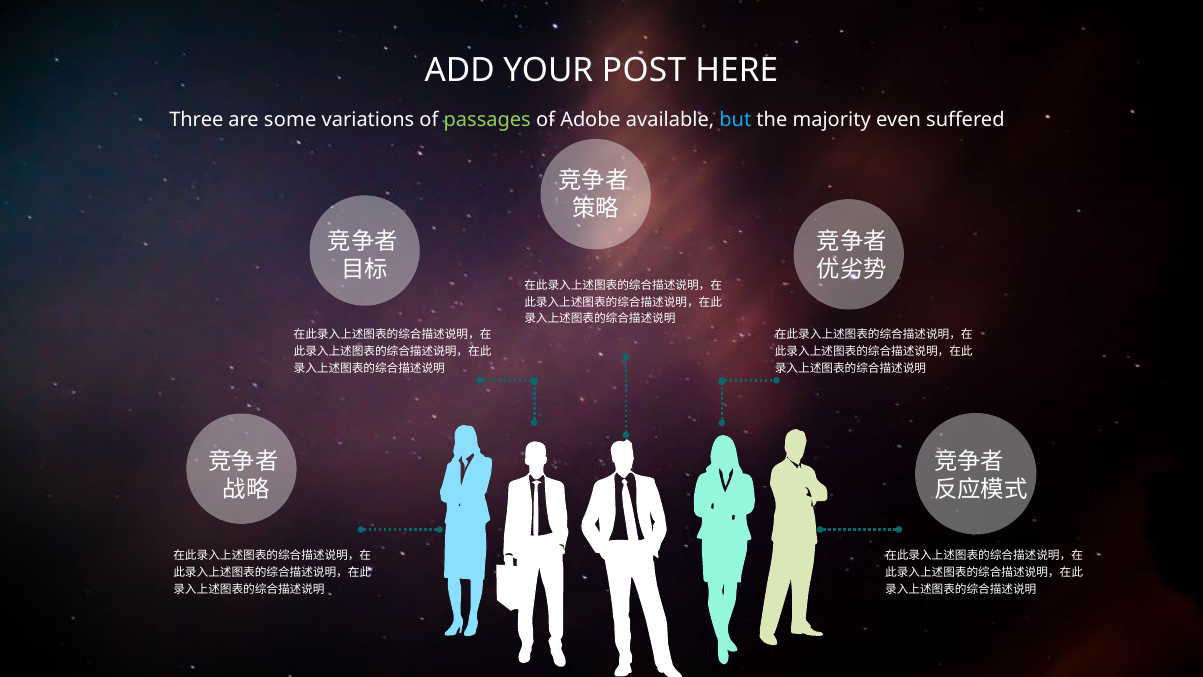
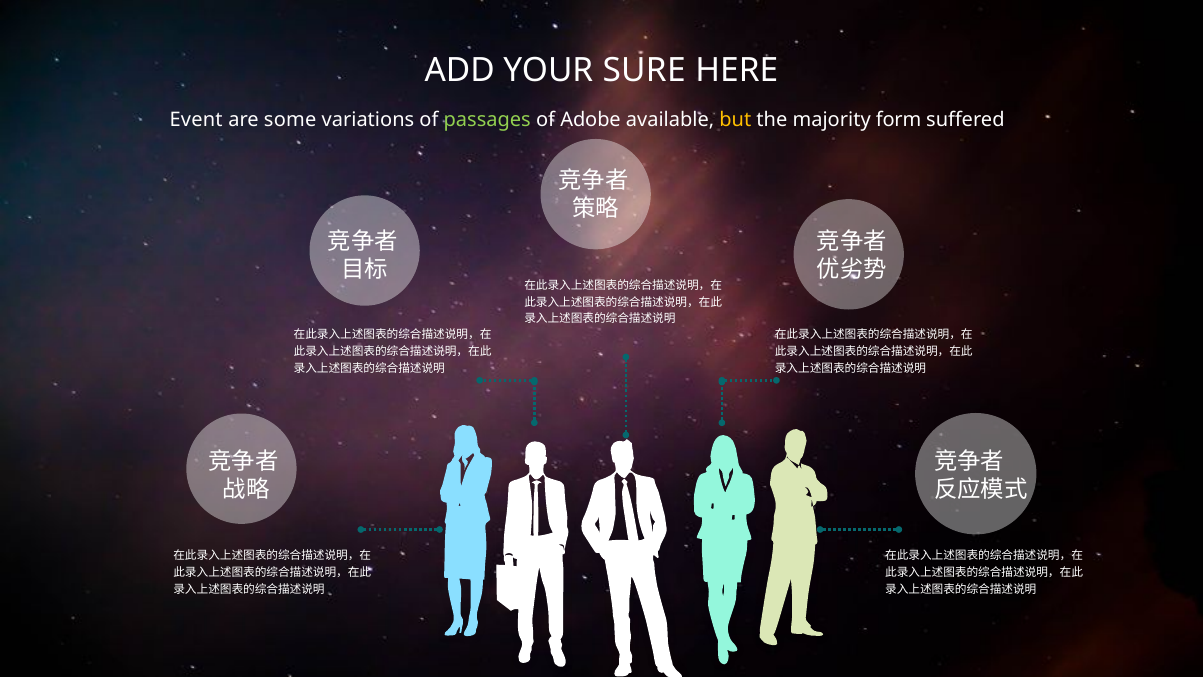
POST: POST -> SURE
Three: Three -> Event
but colour: light blue -> yellow
even: even -> form
